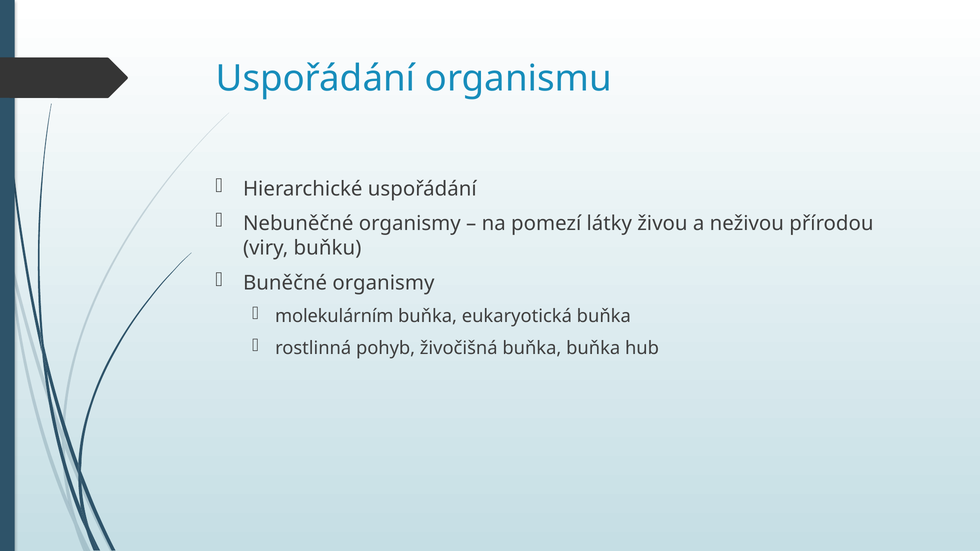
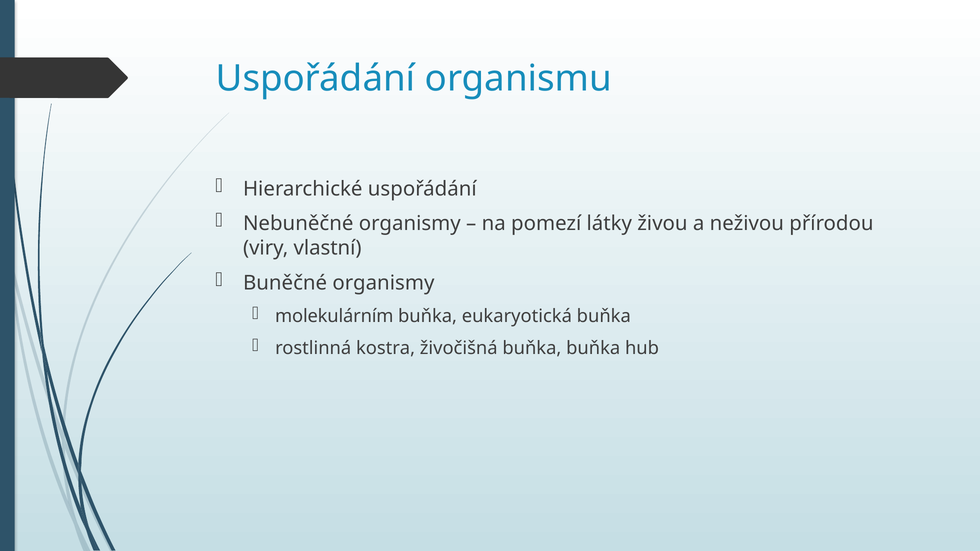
buňku: buňku -> vlastní
pohyb: pohyb -> kostra
